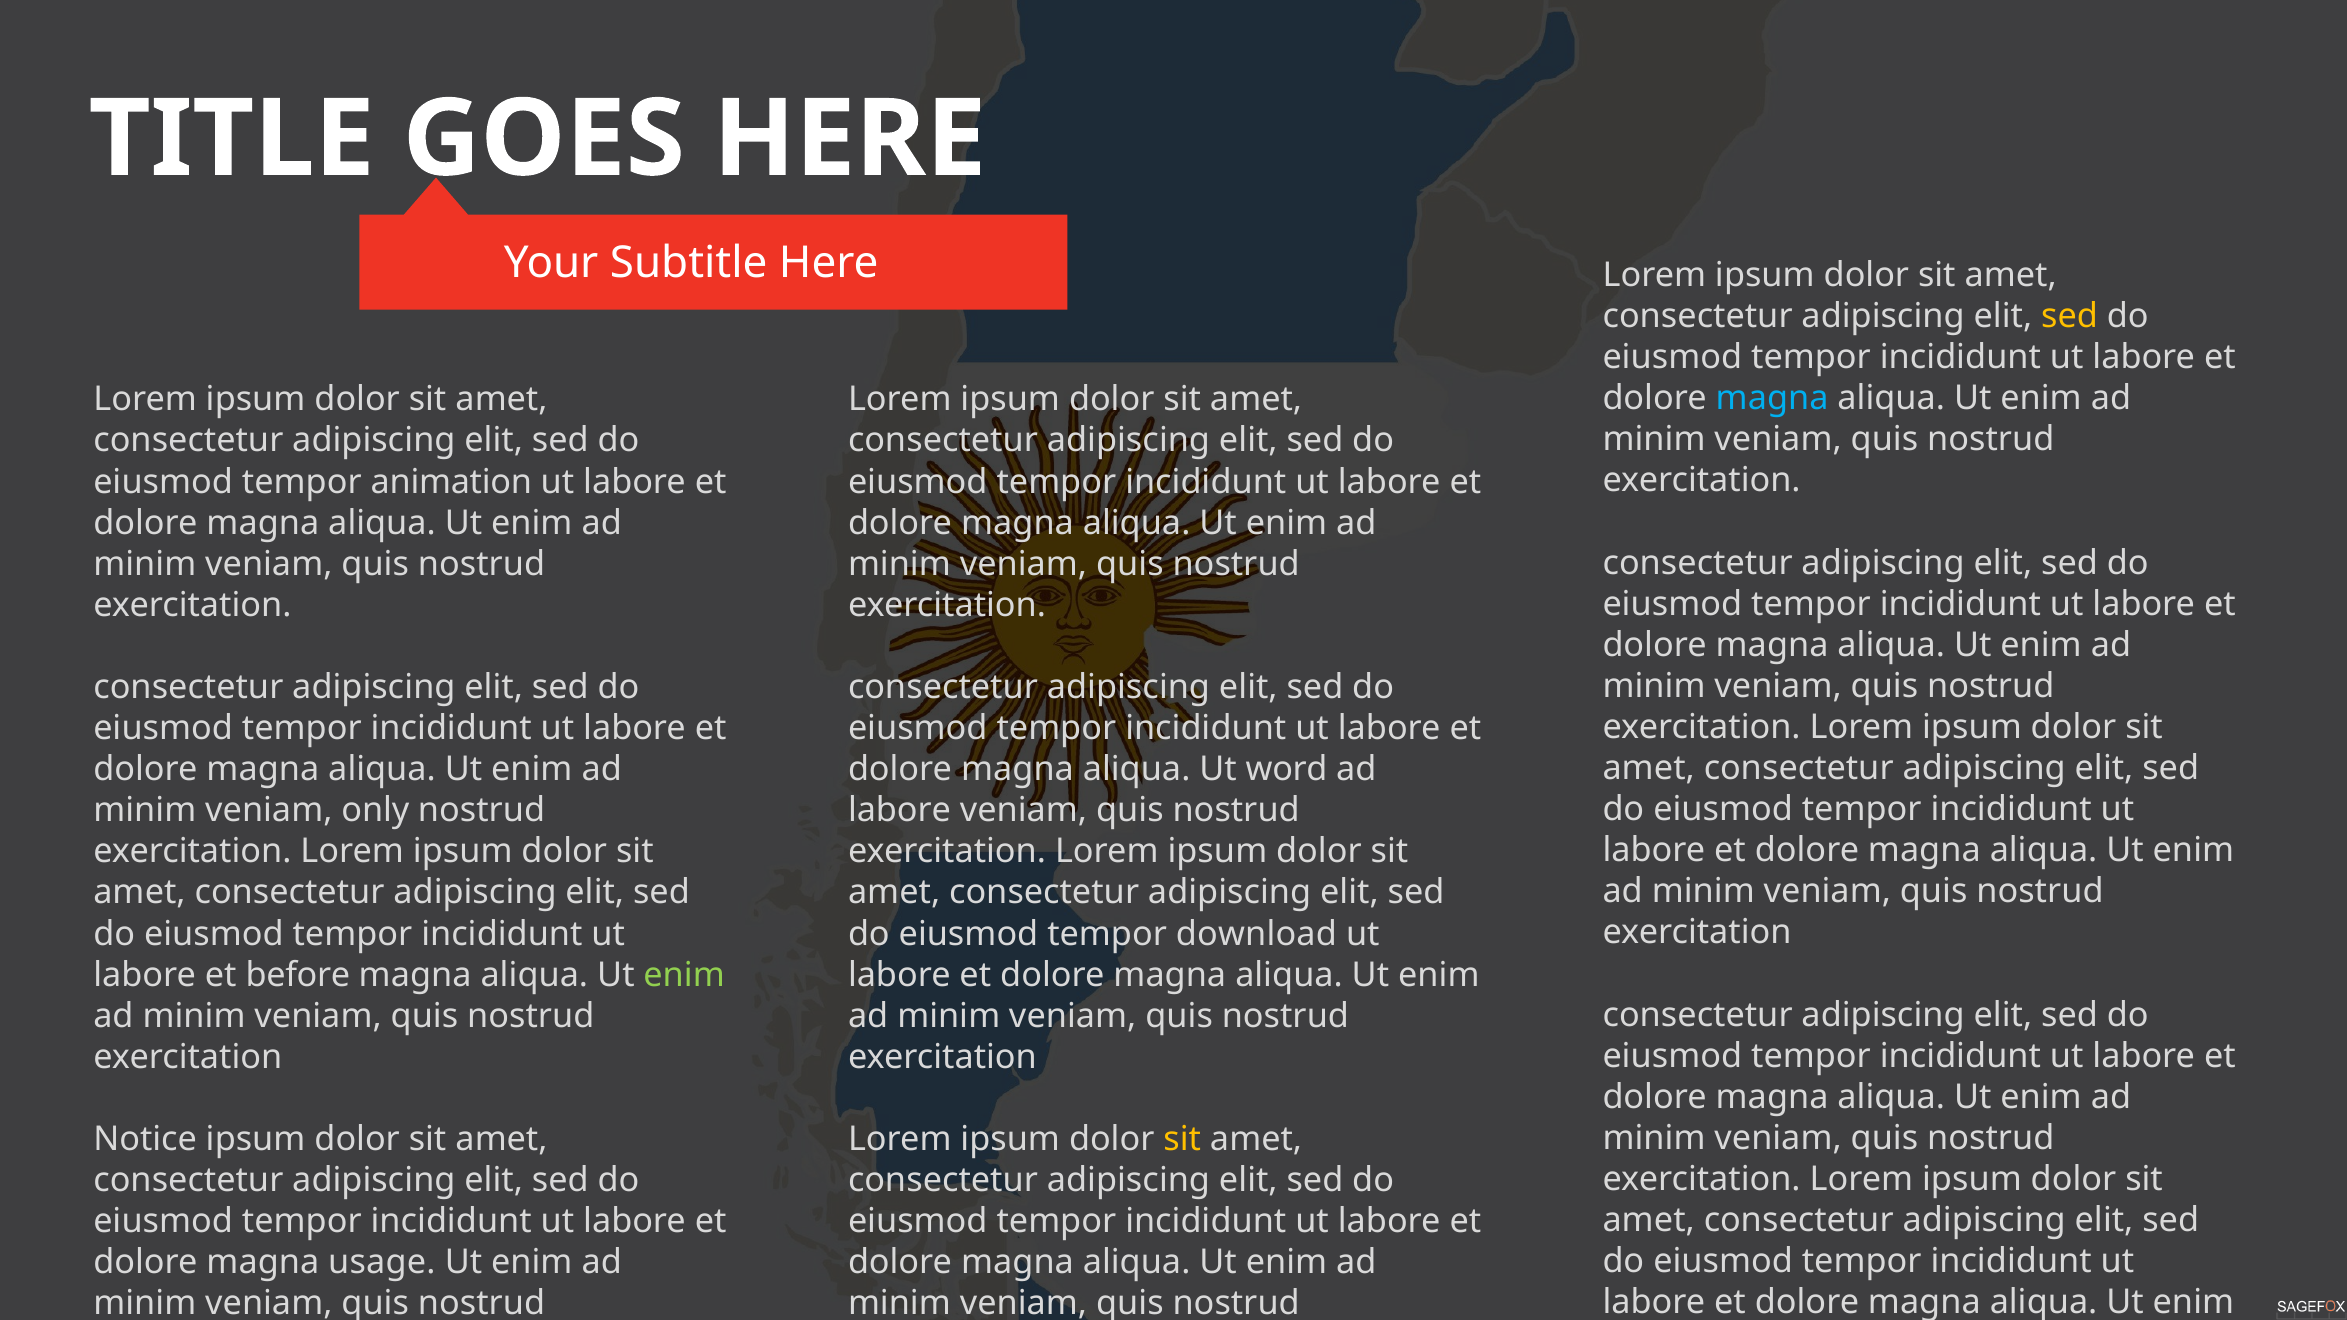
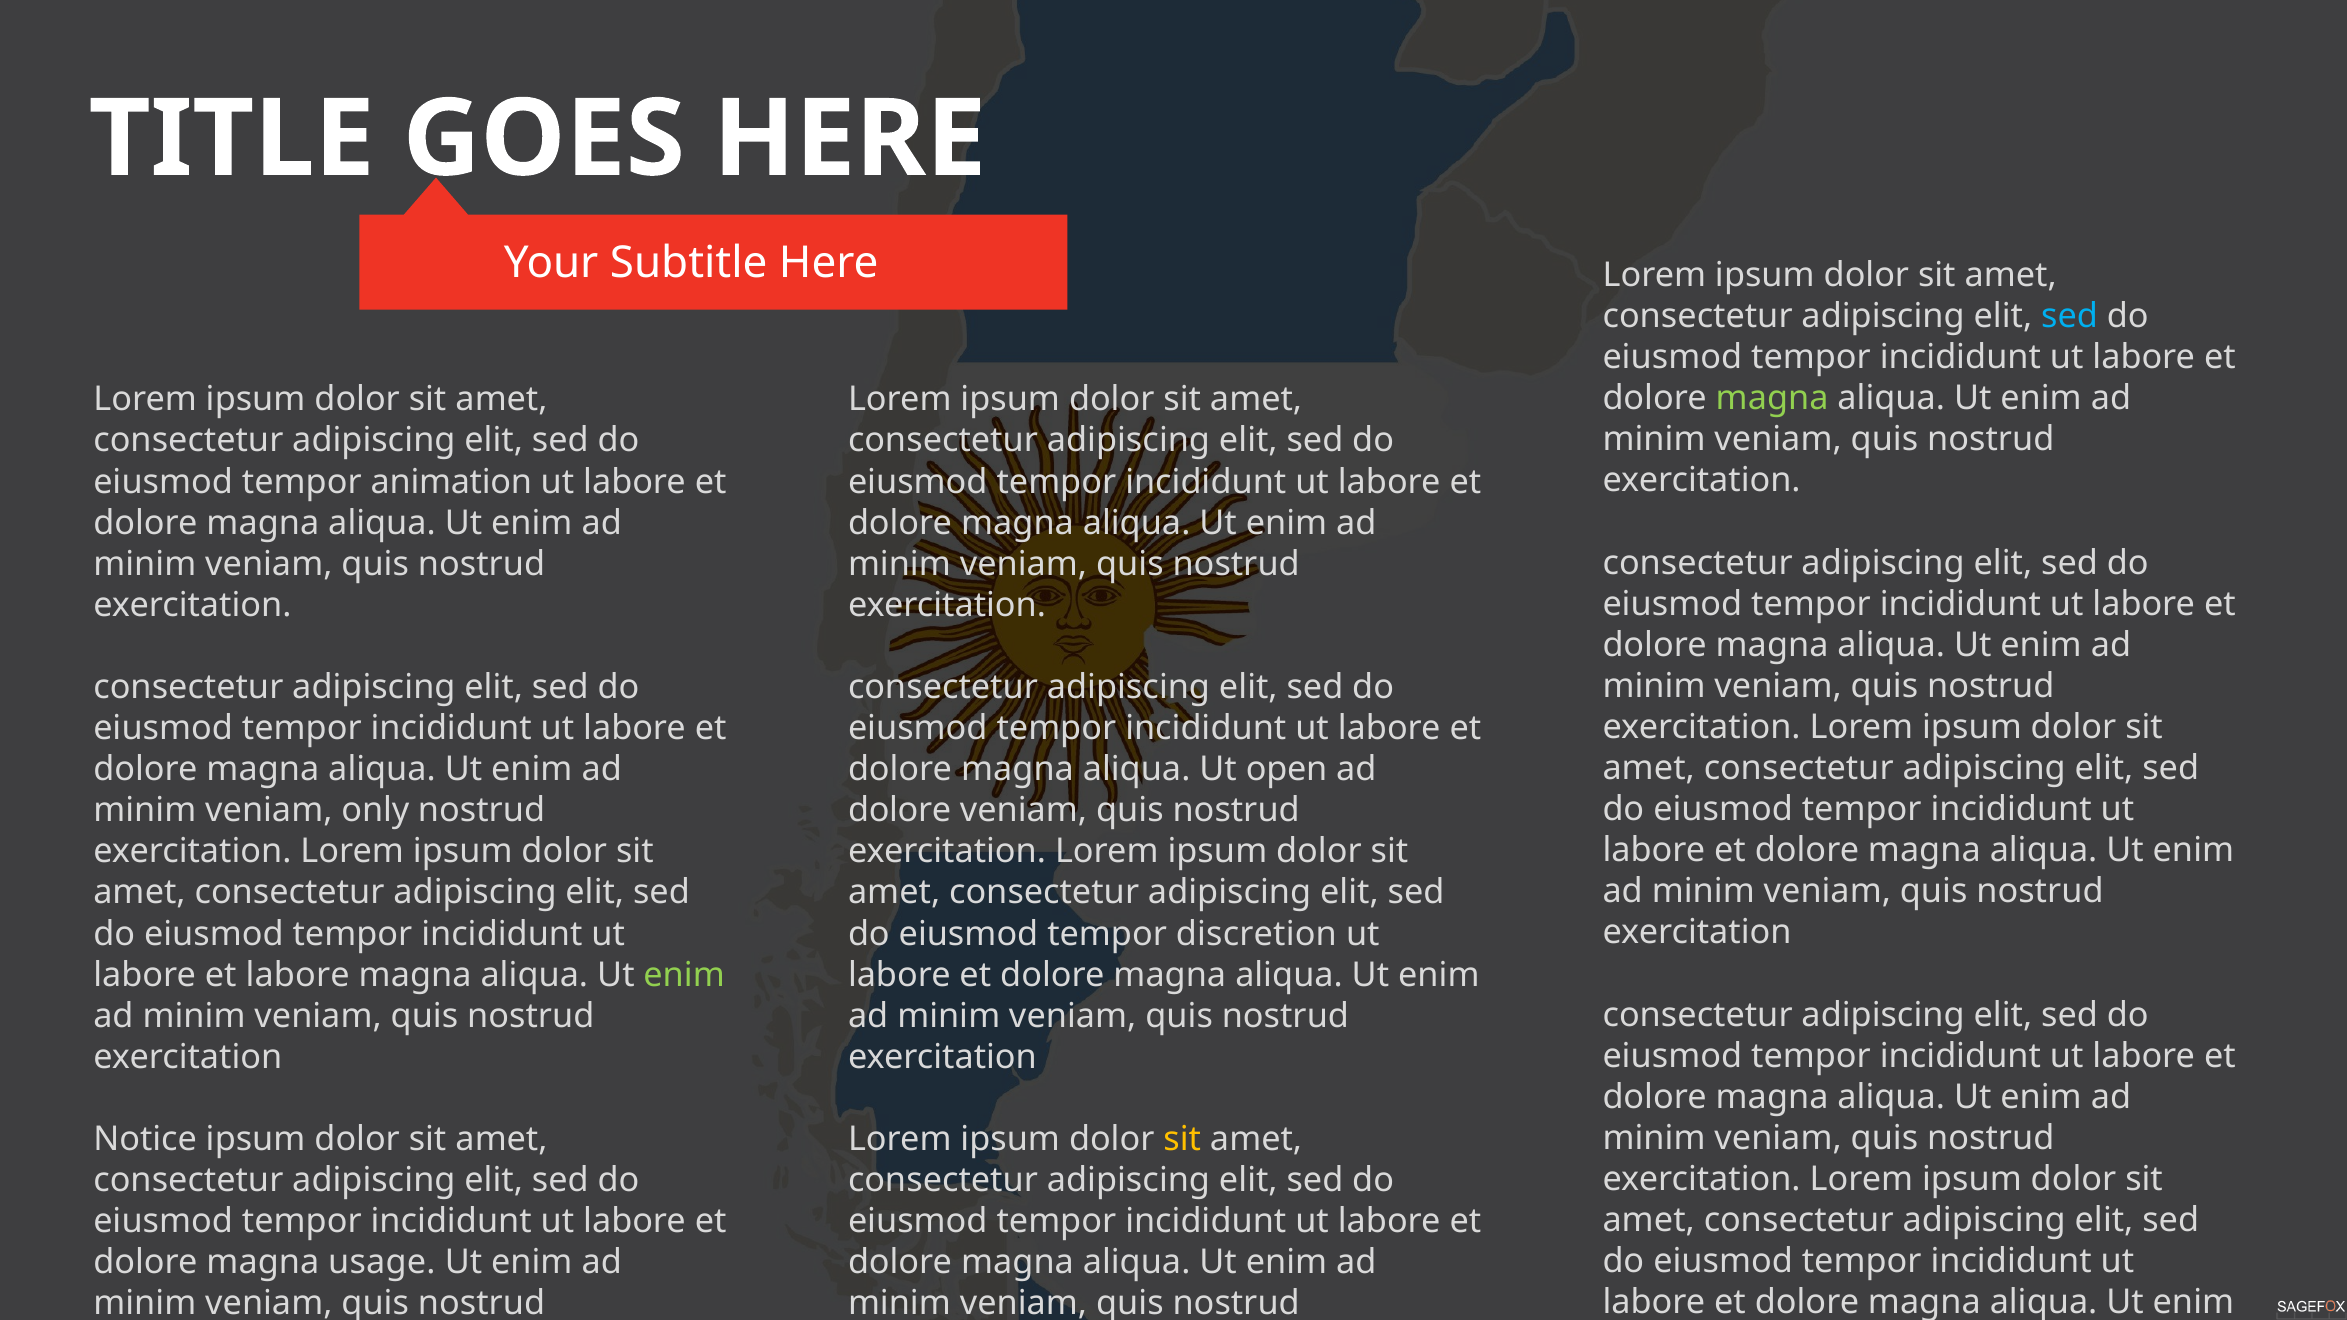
sed at (2070, 316) colour: yellow -> light blue
magna at (1772, 398) colour: light blue -> light green
word: word -> open
labore at (900, 811): labore -> dolore
download: download -> discretion
et before: before -> labore
